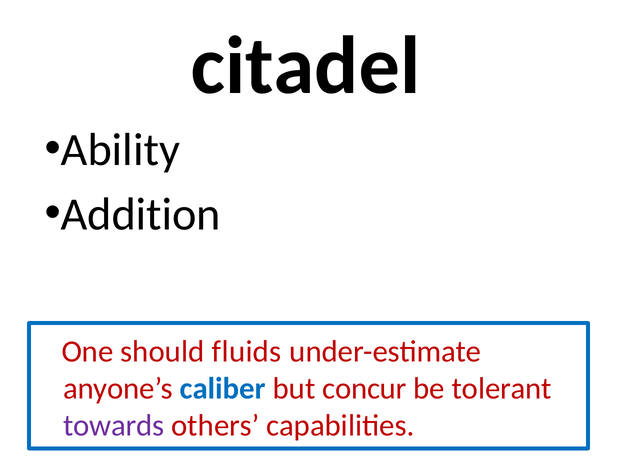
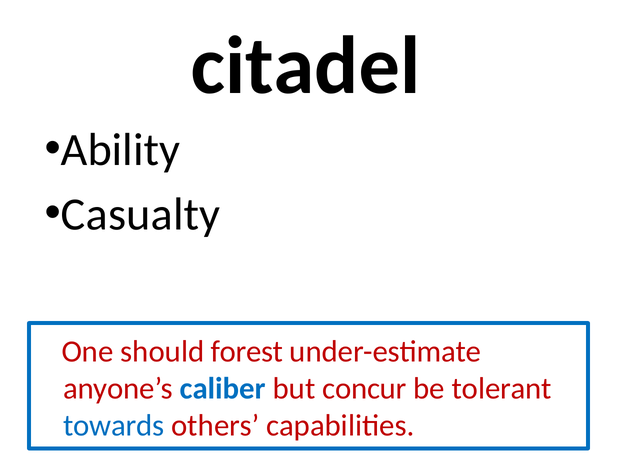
Addition: Addition -> Casualty
fluids: fluids -> forest
towards colour: purple -> blue
